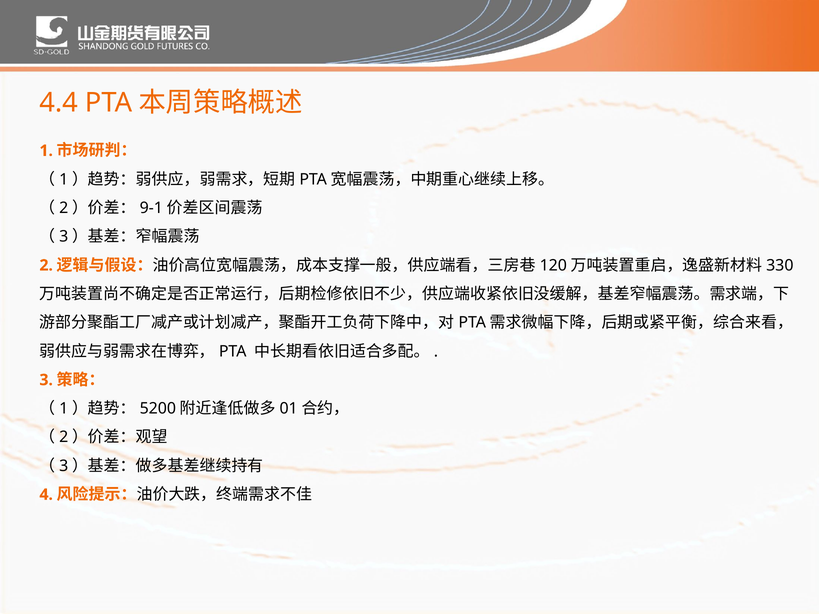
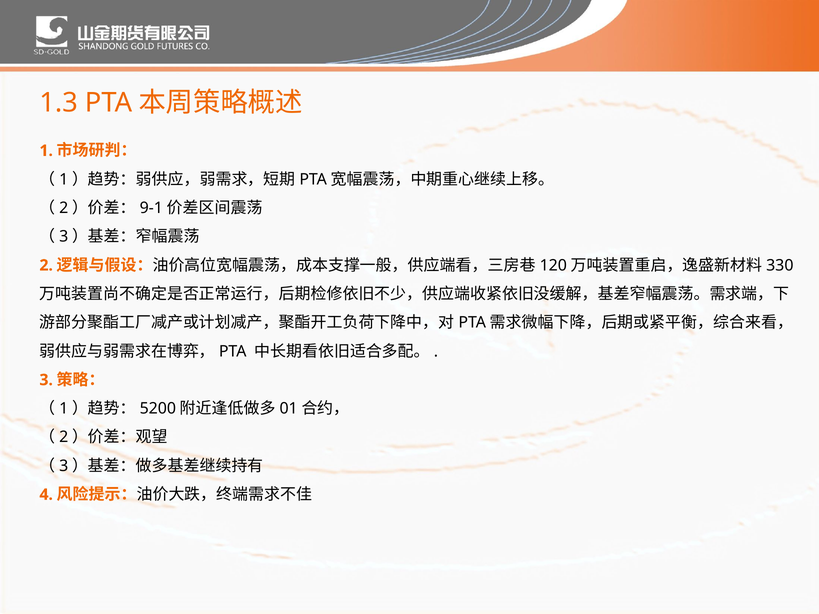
4.4: 4.4 -> 1.3
